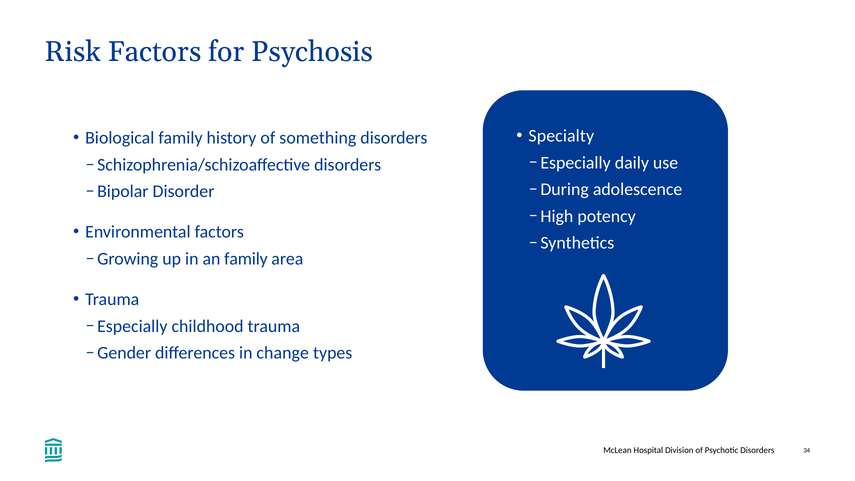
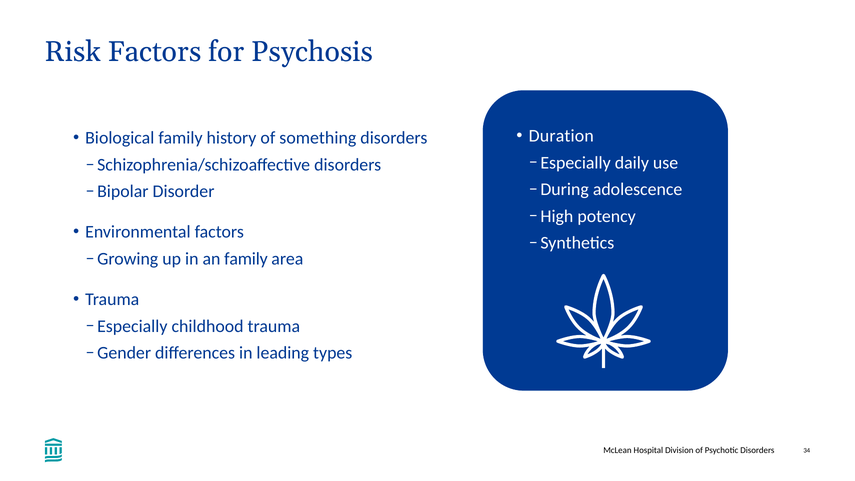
Specialty: Specialty -> Duration
change: change -> leading
